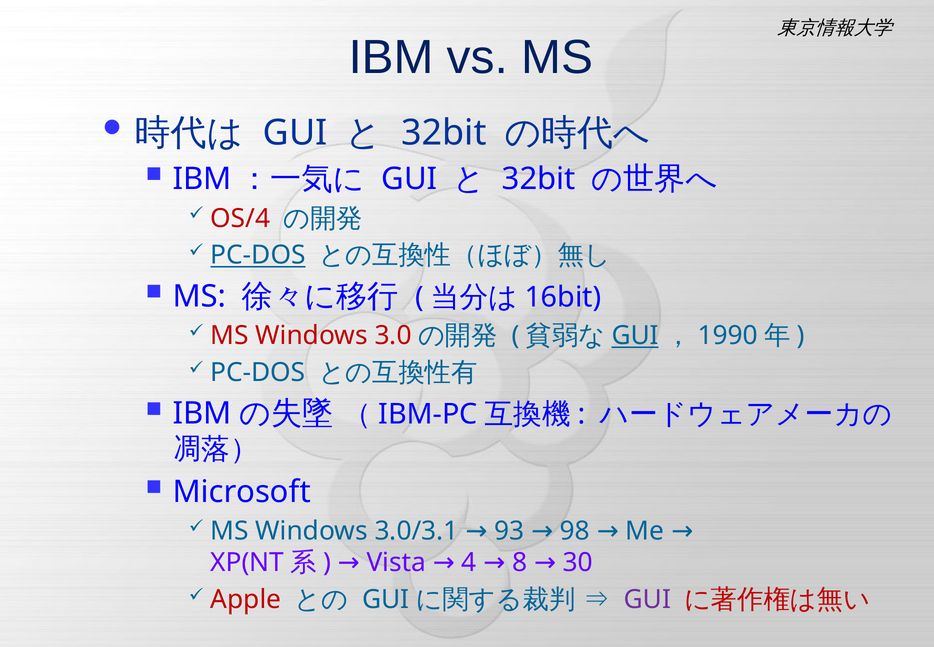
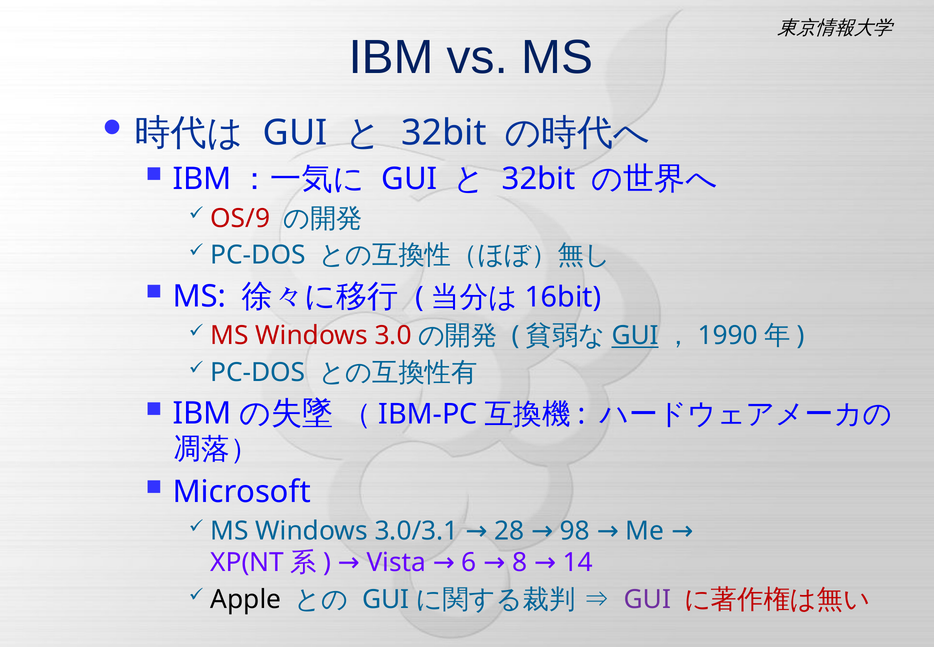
OS/4: OS/4 -> OS/9
PC-DOS at (258, 255) underline: present -> none
93: 93 -> 28
4: 4 -> 6
30: 30 -> 14
Apple colour: red -> black
